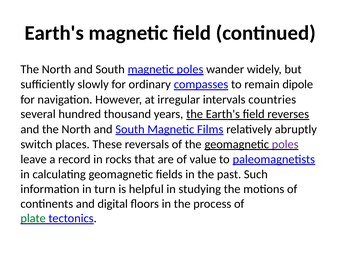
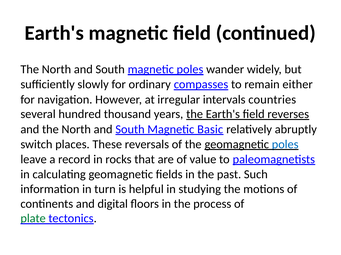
dipole: dipole -> either
Films: Films -> Basic
poles at (285, 145) colour: purple -> blue
